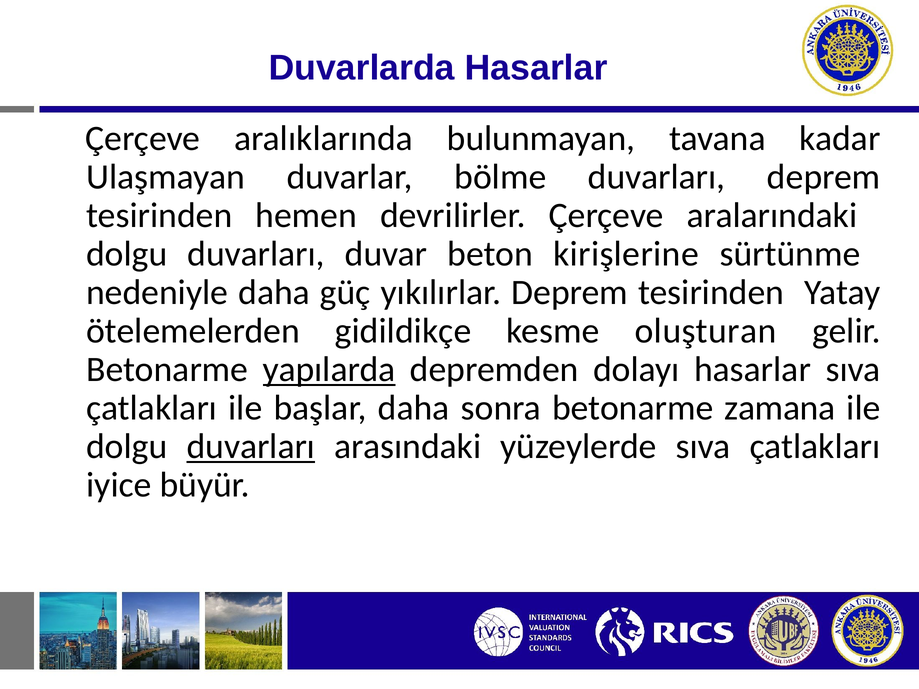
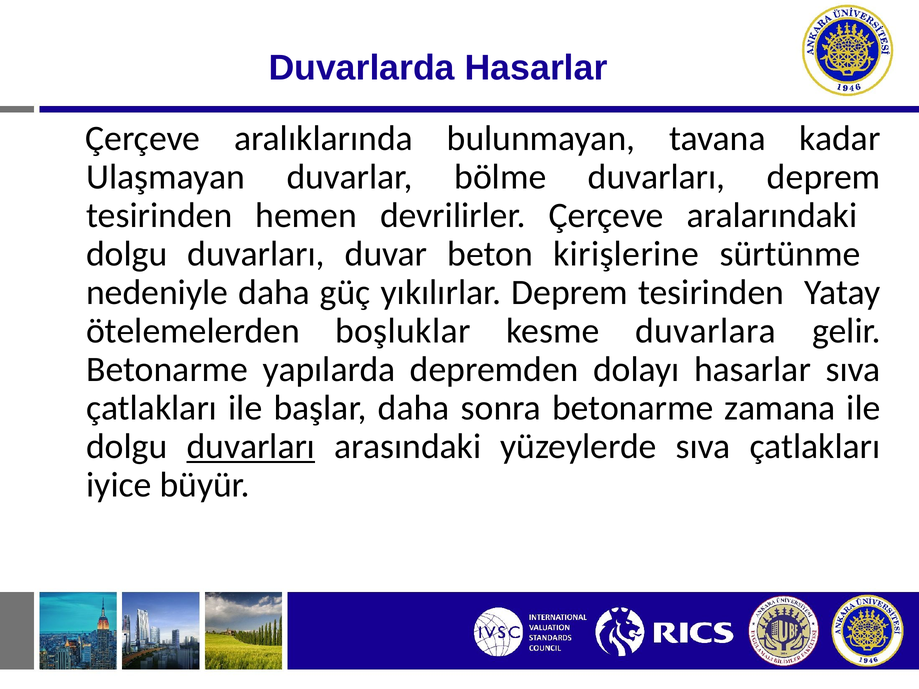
gidildikçe: gidildikçe -> boşluklar
oluşturan: oluşturan -> duvarlara
yapılarda underline: present -> none
